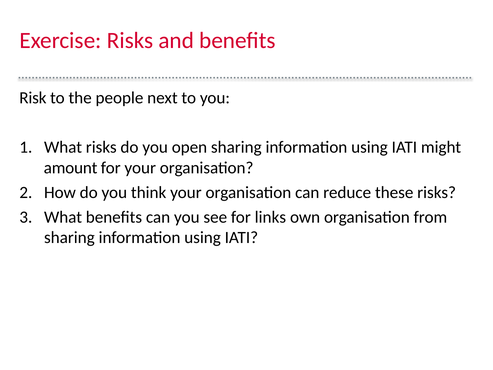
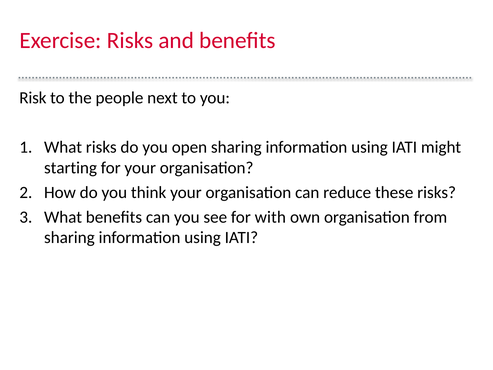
amount: amount -> starting
links: links -> with
